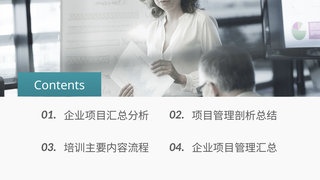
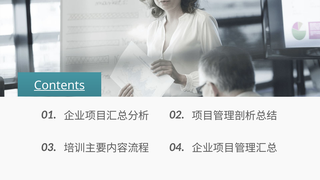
Contents underline: none -> present
